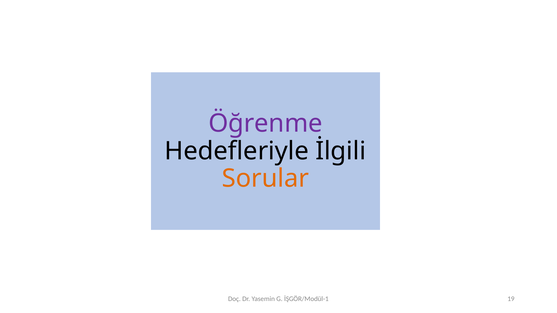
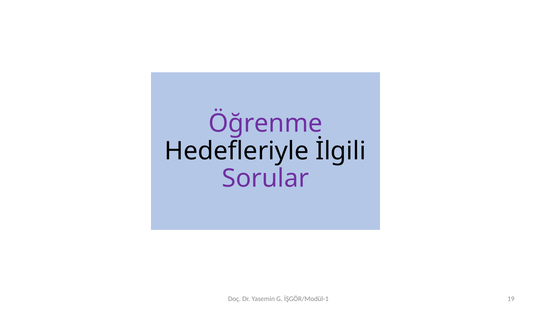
Sorular colour: orange -> purple
